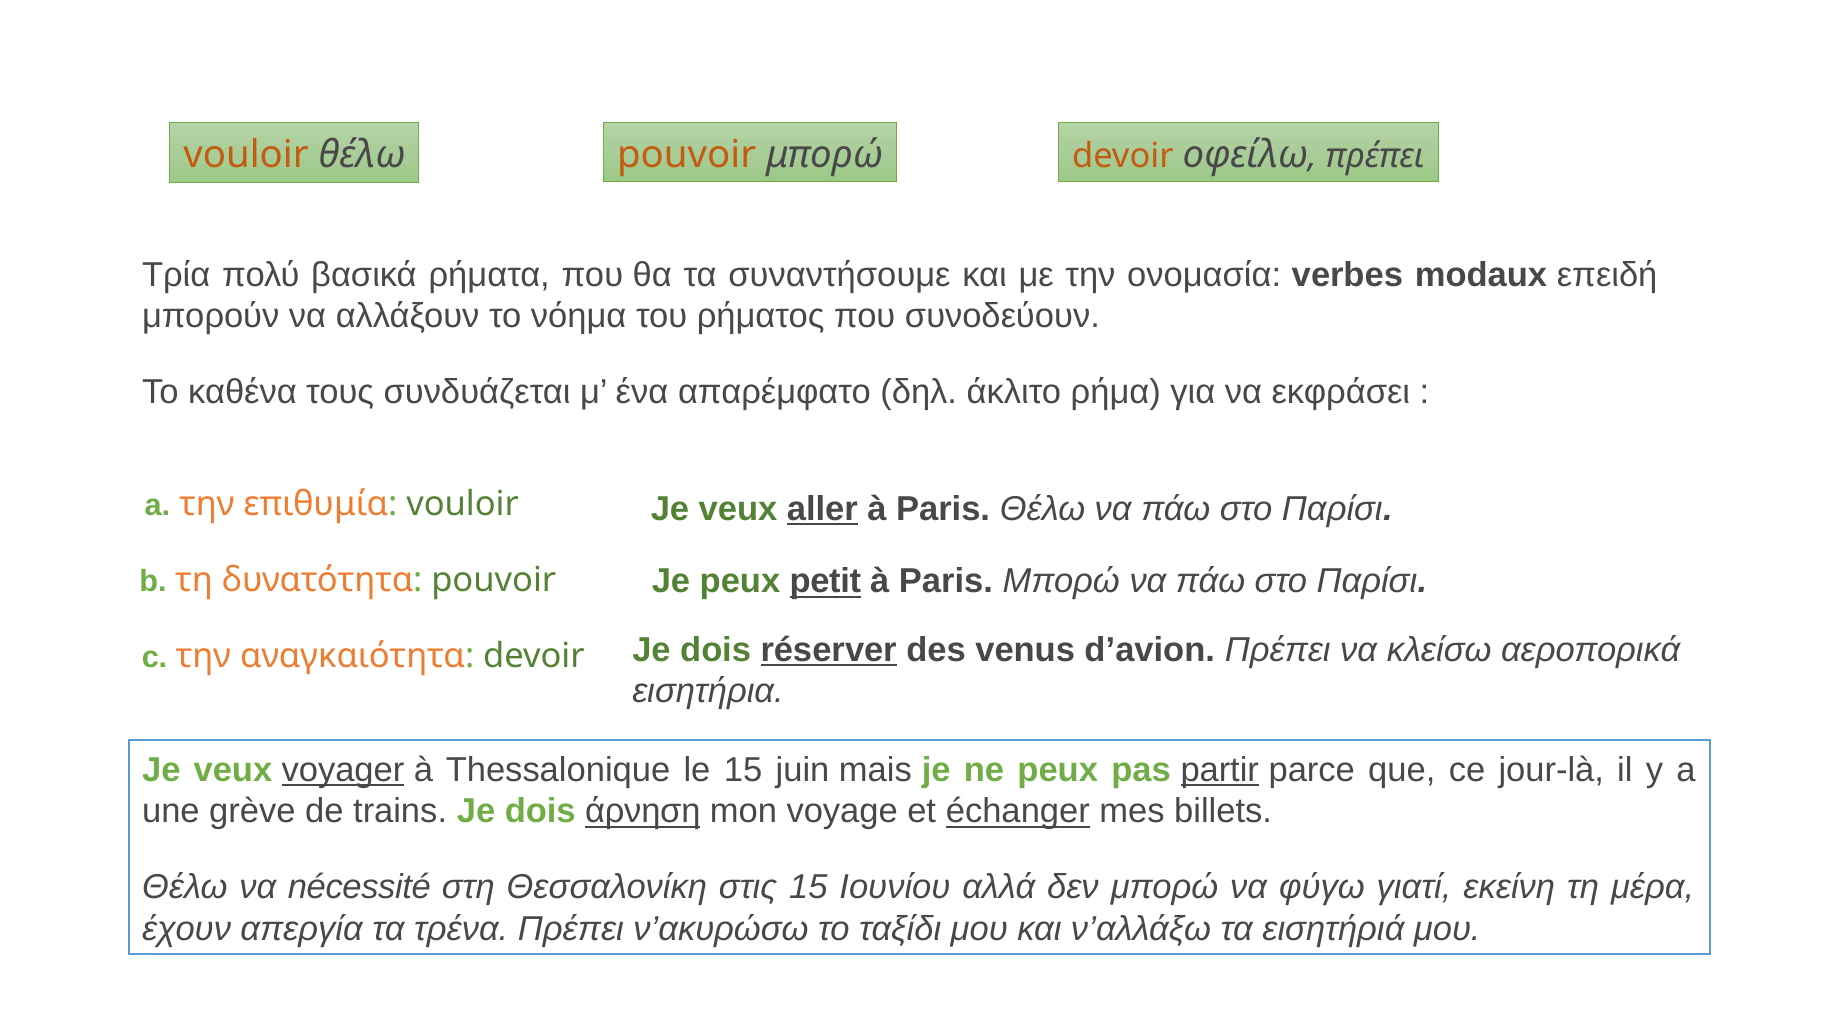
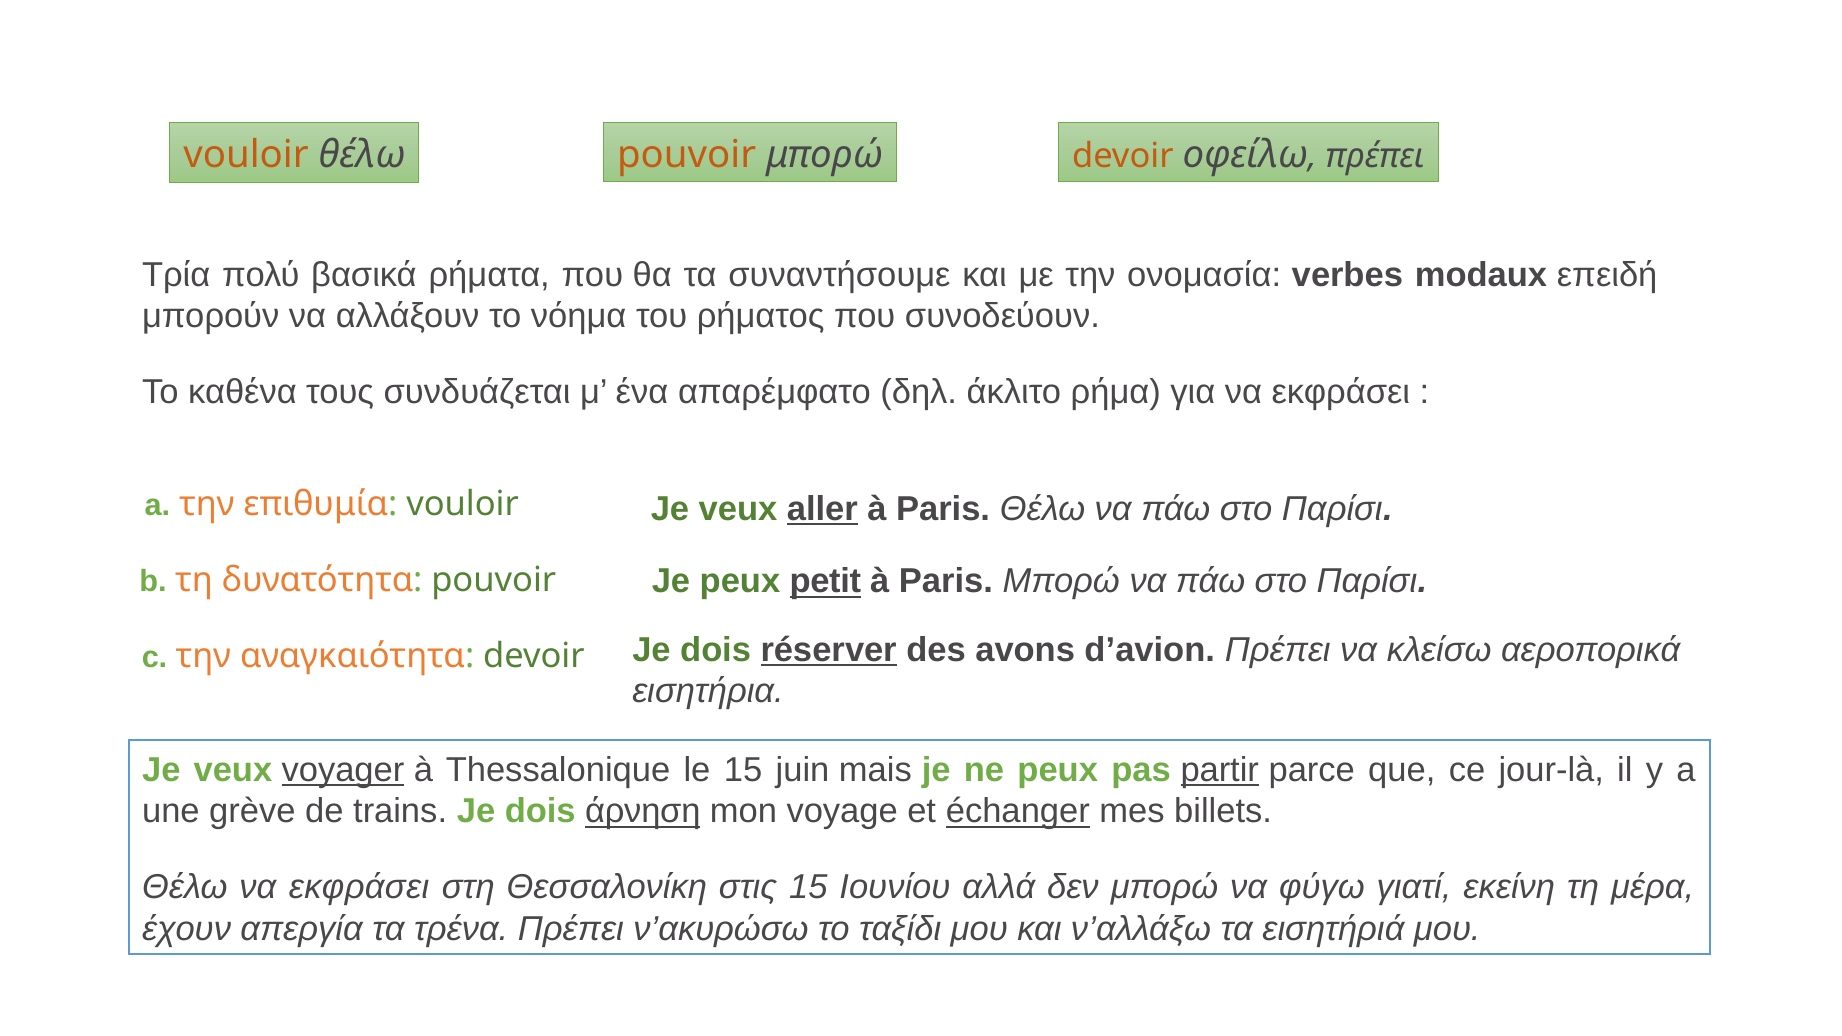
venus: venus -> avons
Θέλω να nécessité: nécessité -> εκφράσει
